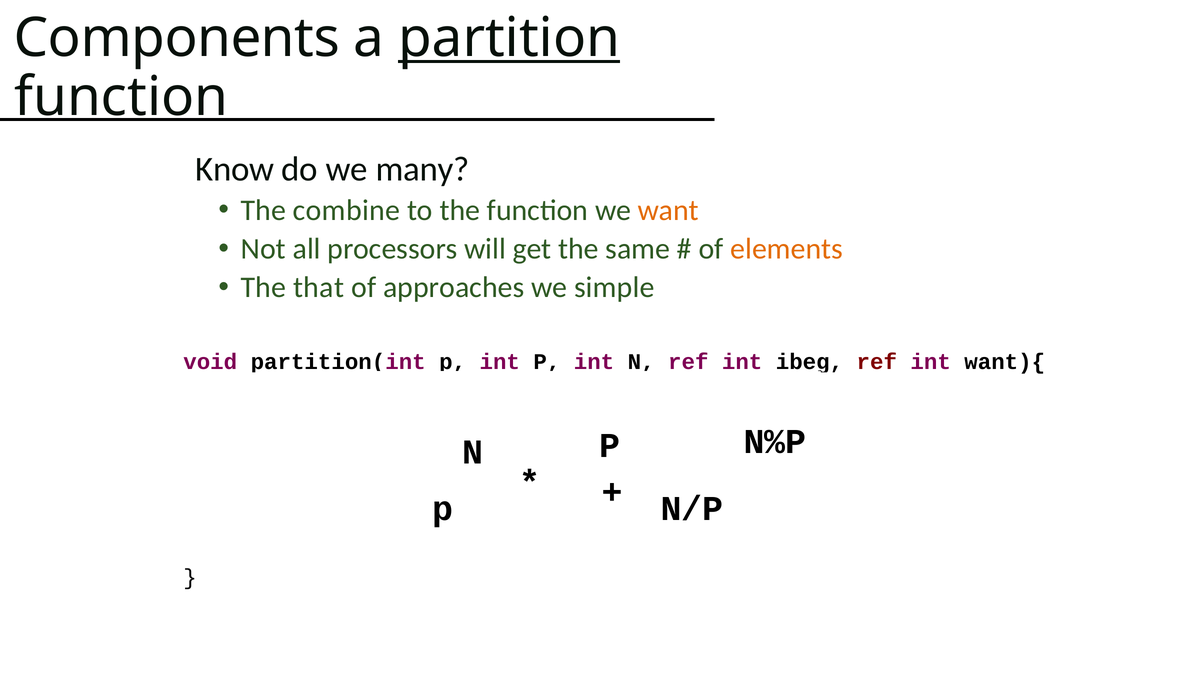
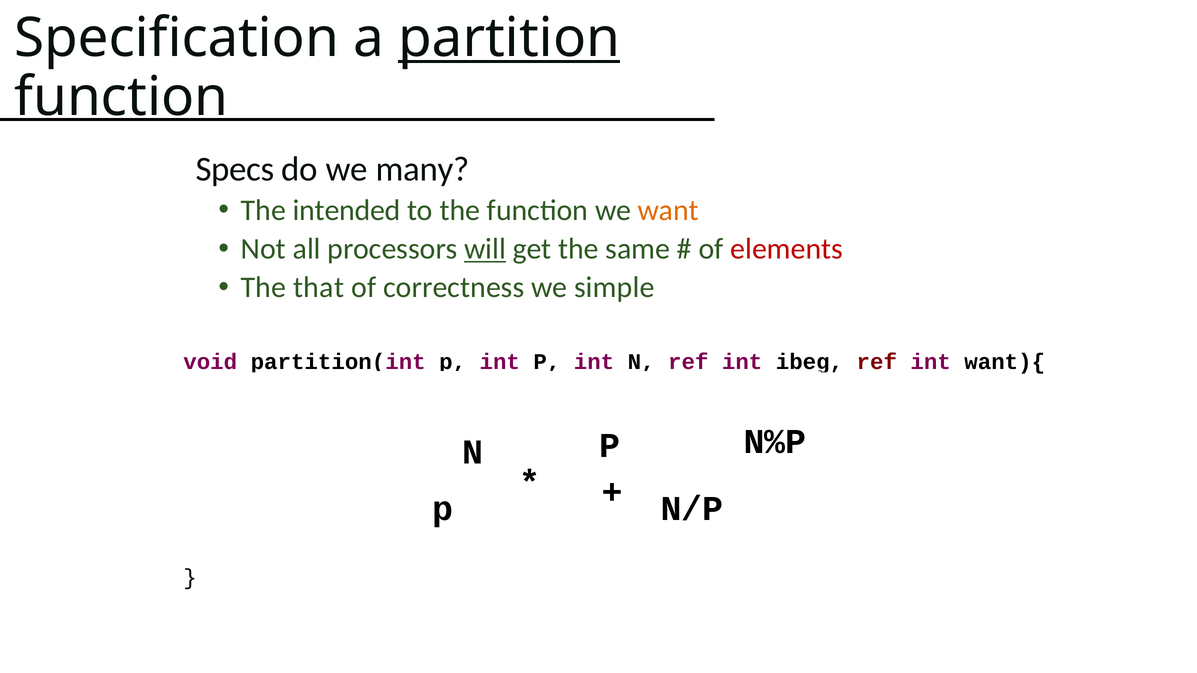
Components: Components -> Specification
Know: Know -> Specs
combine: combine -> intended
will underline: none -> present
elements colour: orange -> red
approaches: approaches -> correctness
